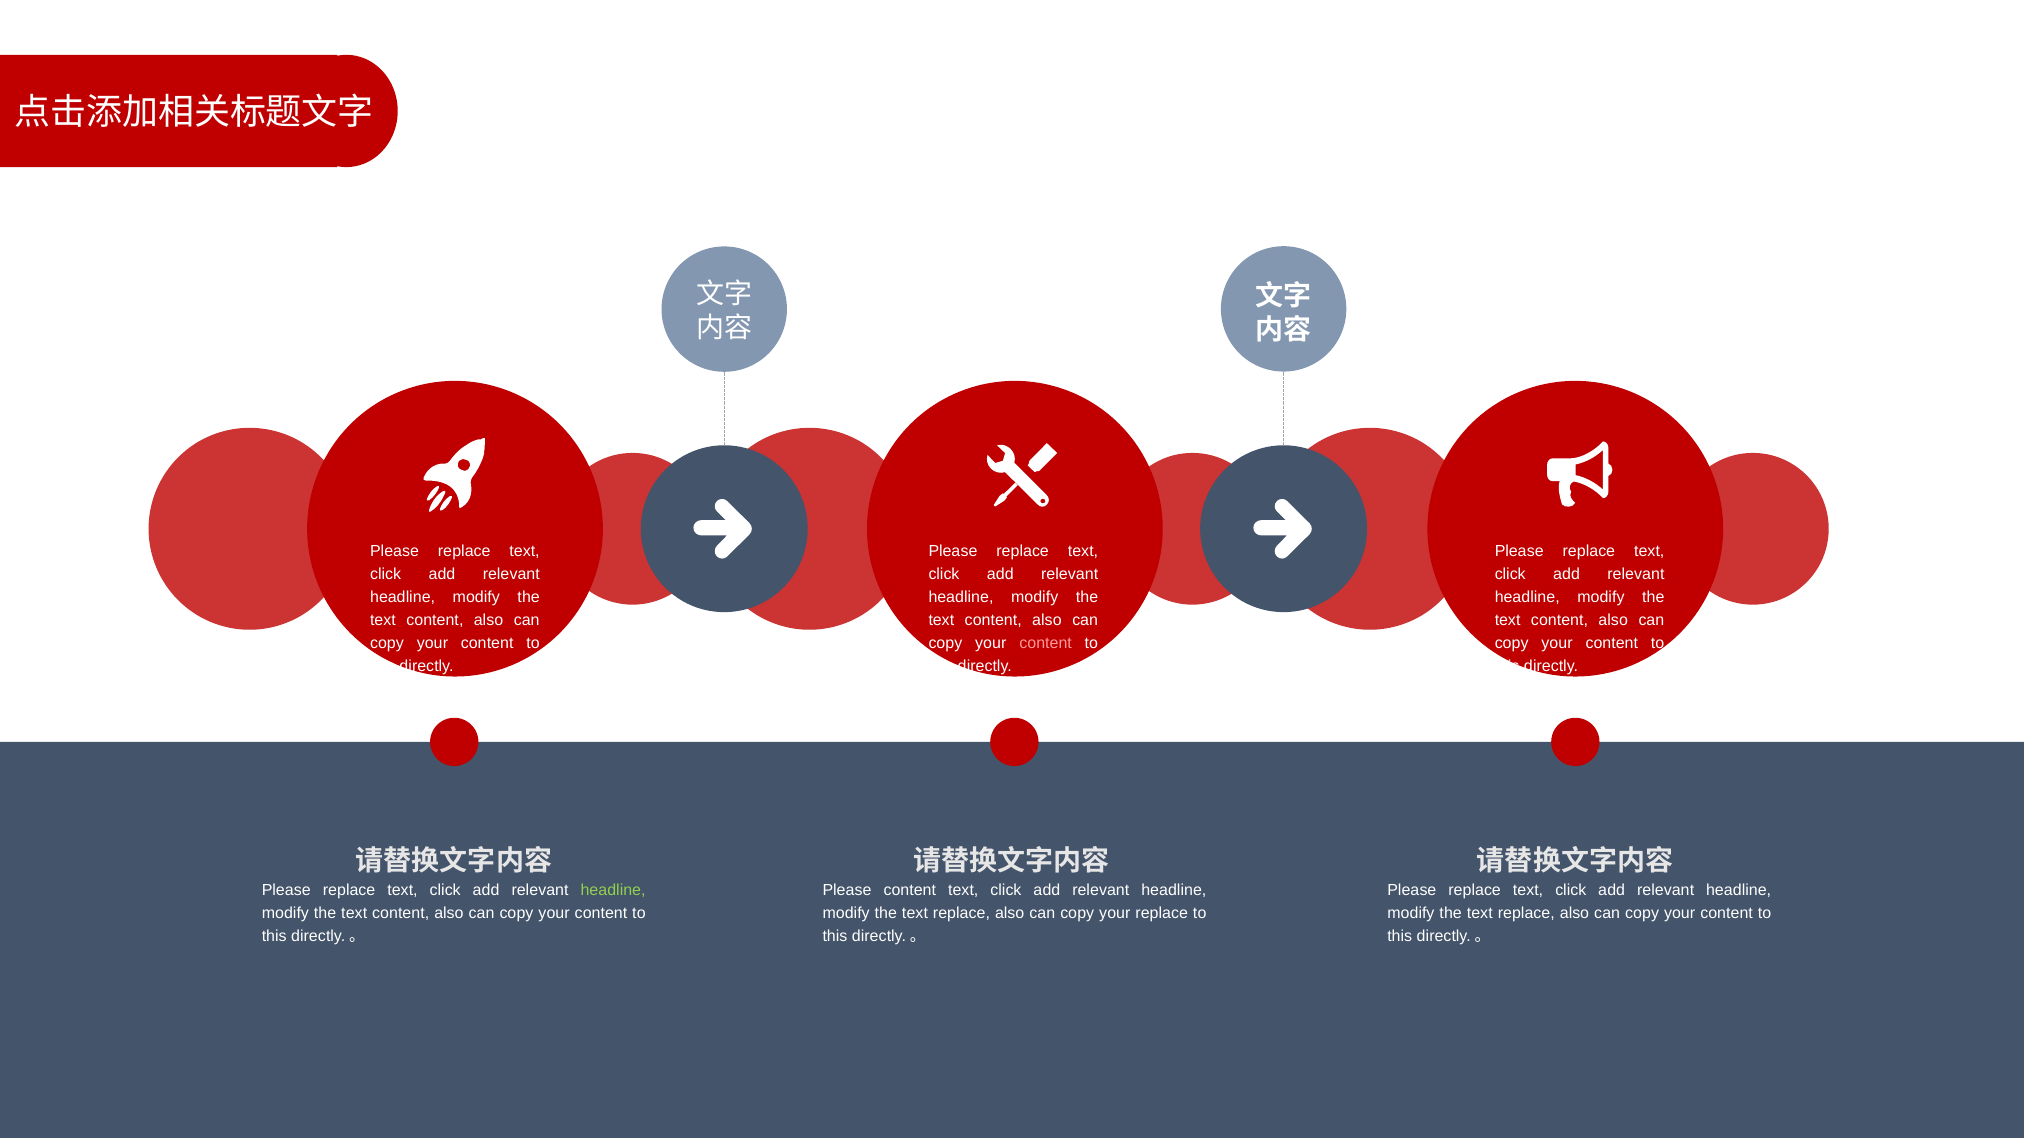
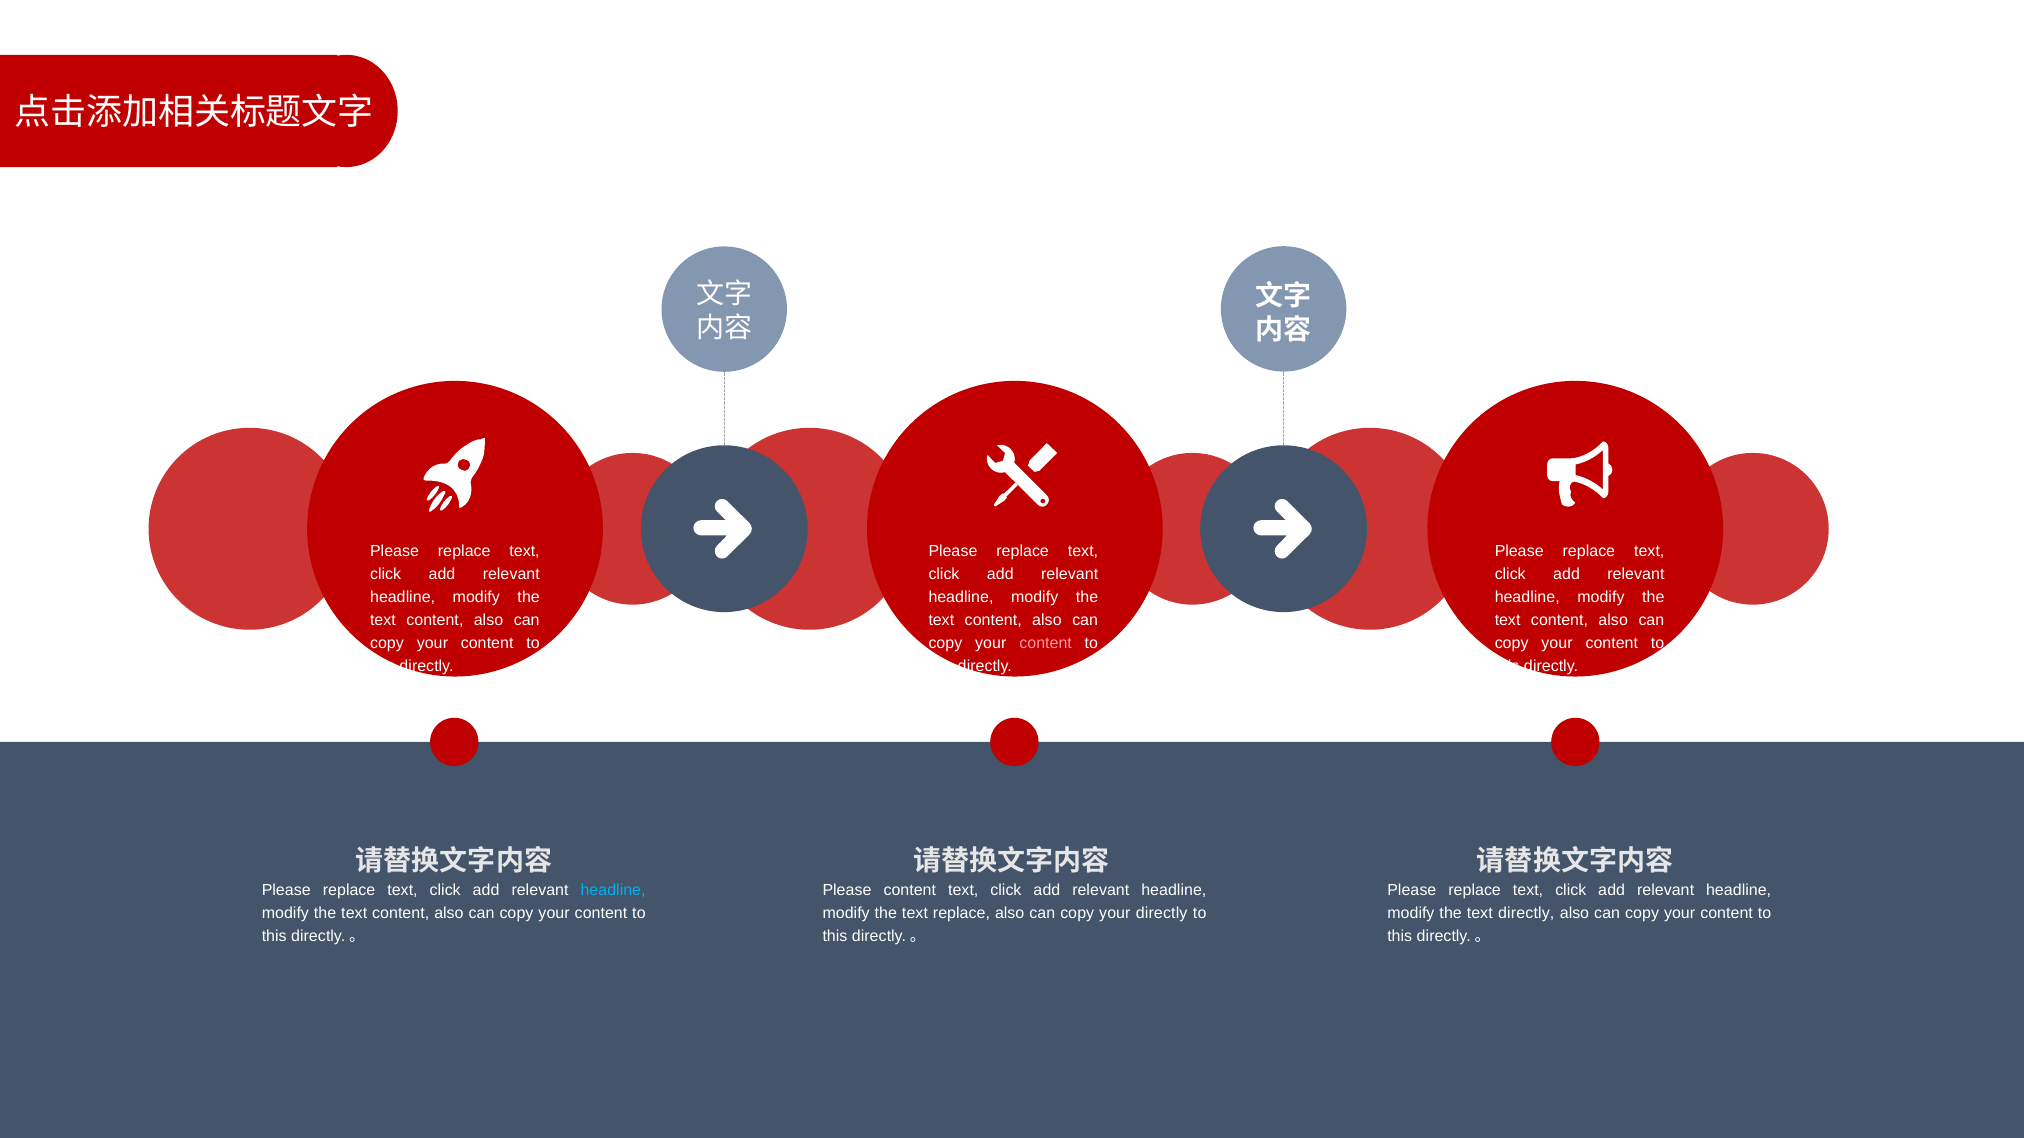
headline at (613, 891) colour: light green -> light blue
your replace: replace -> directly
replace at (1526, 914): replace -> directly
